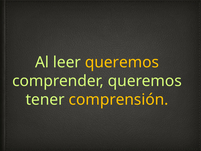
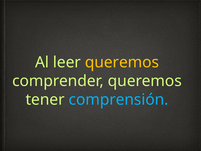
comprensión colour: yellow -> light blue
